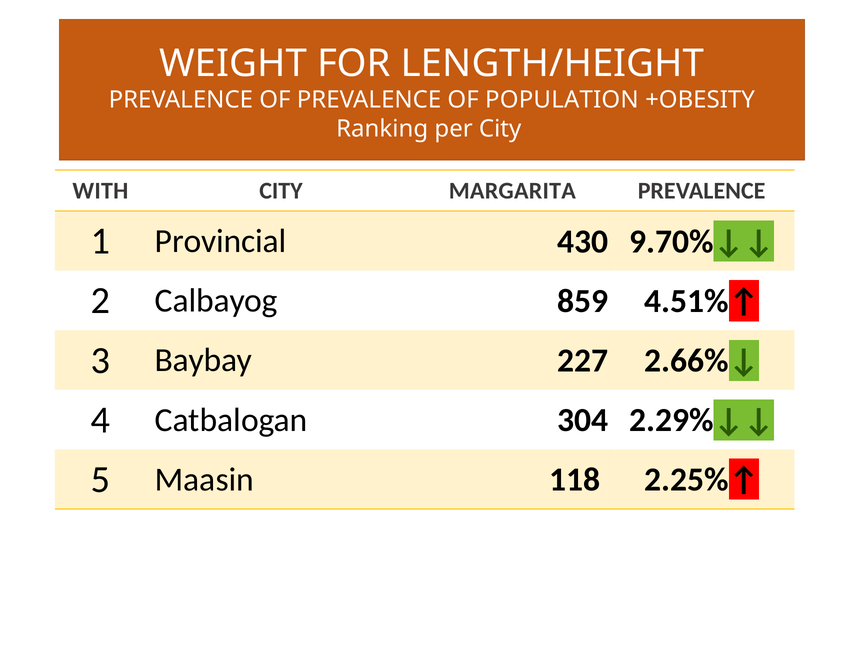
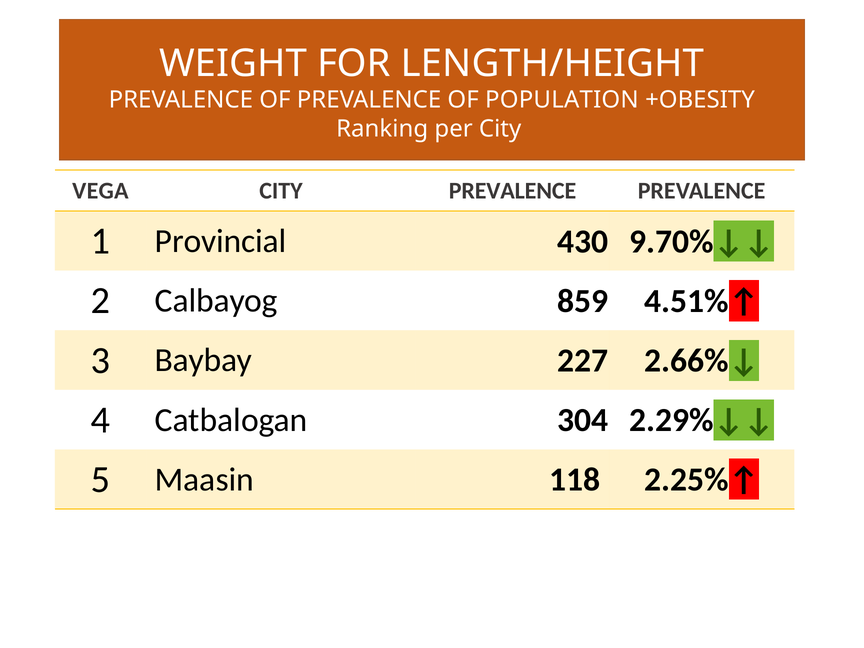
WITH: WITH -> VEGA
CITY MARGARITA: MARGARITA -> PREVALENCE
